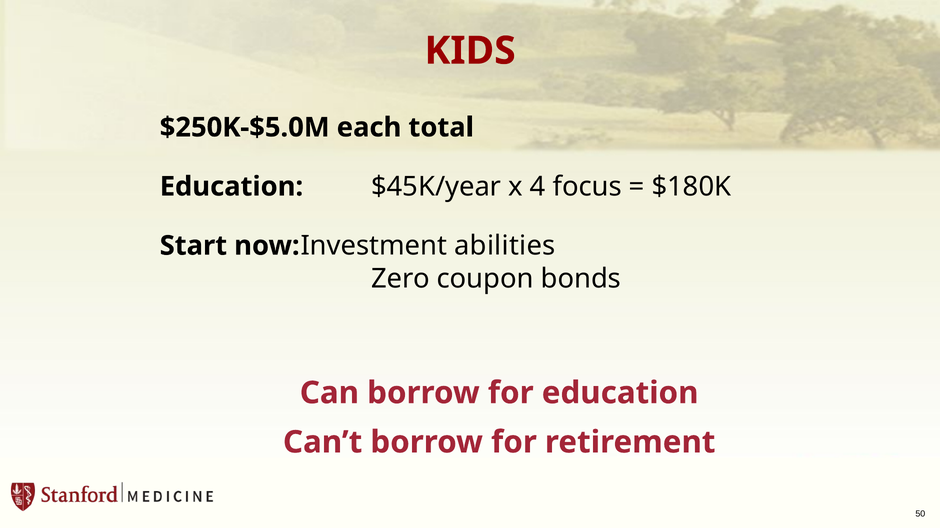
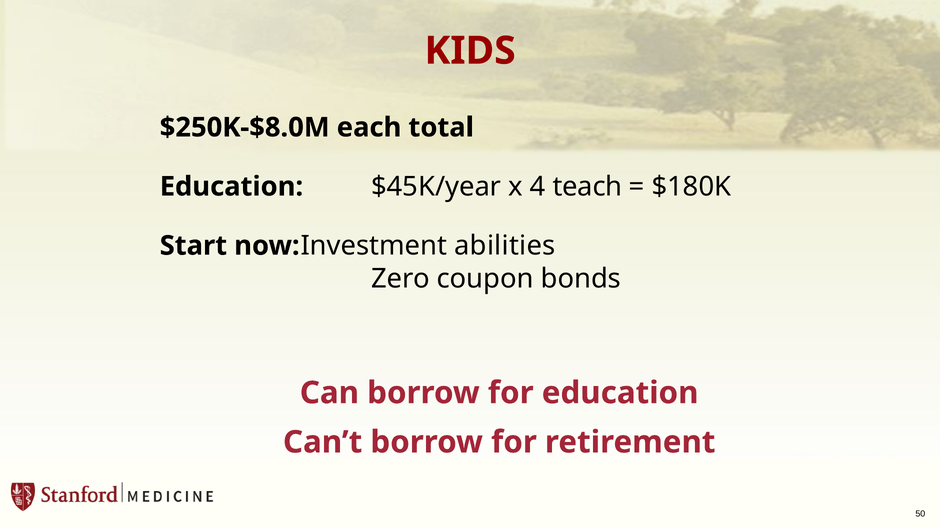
$250K-$5.0M: $250K-$5.0M -> $250K-$8.0M
focus: focus -> teach
